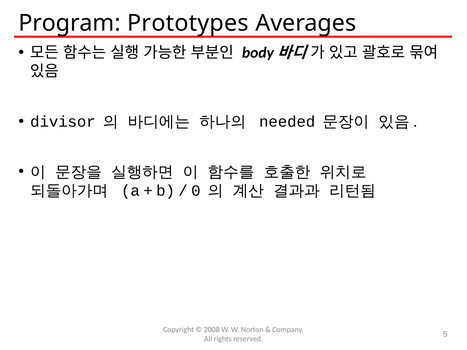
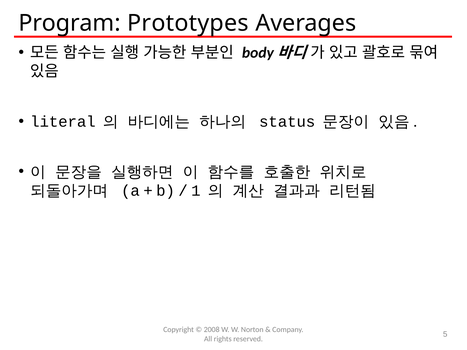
divisor: divisor -> literal
needed: needed -> status
0: 0 -> 1
